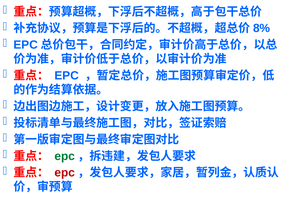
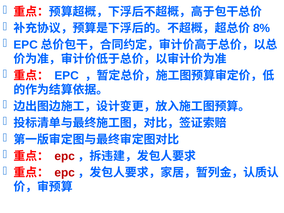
epc at (65, 156) colour: green -> red
